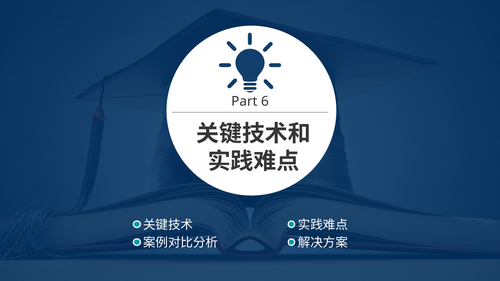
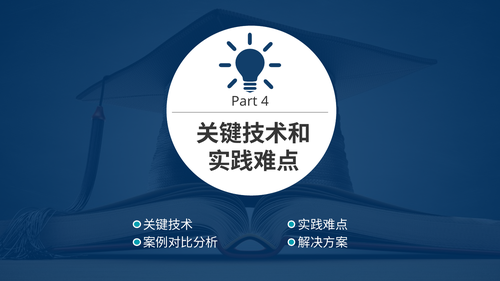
6: 6 -> 4
